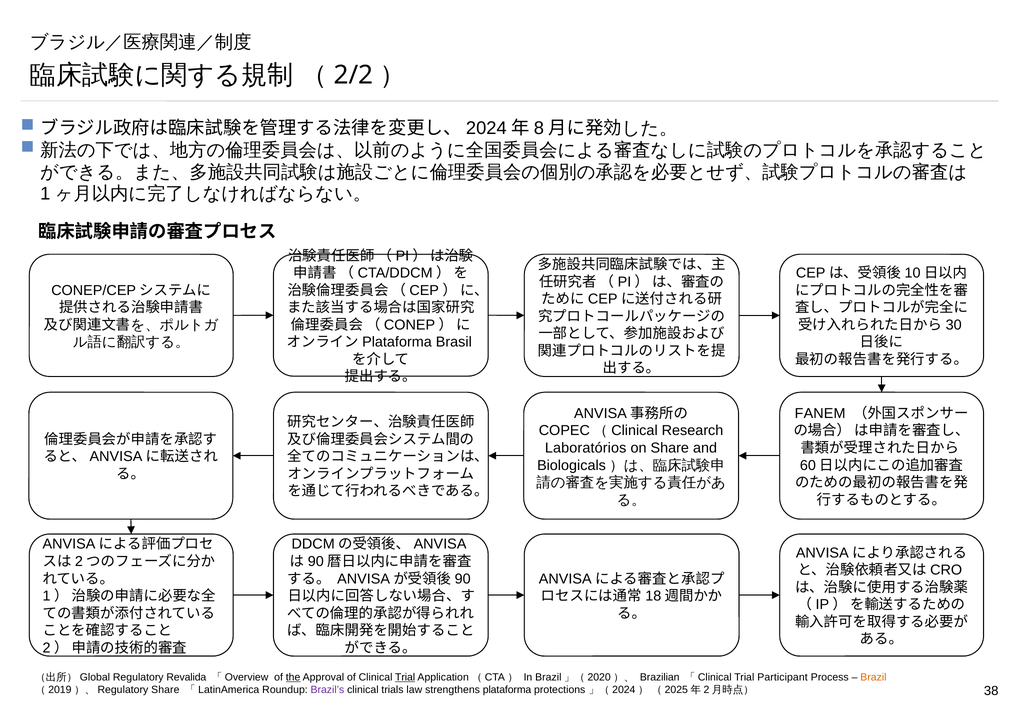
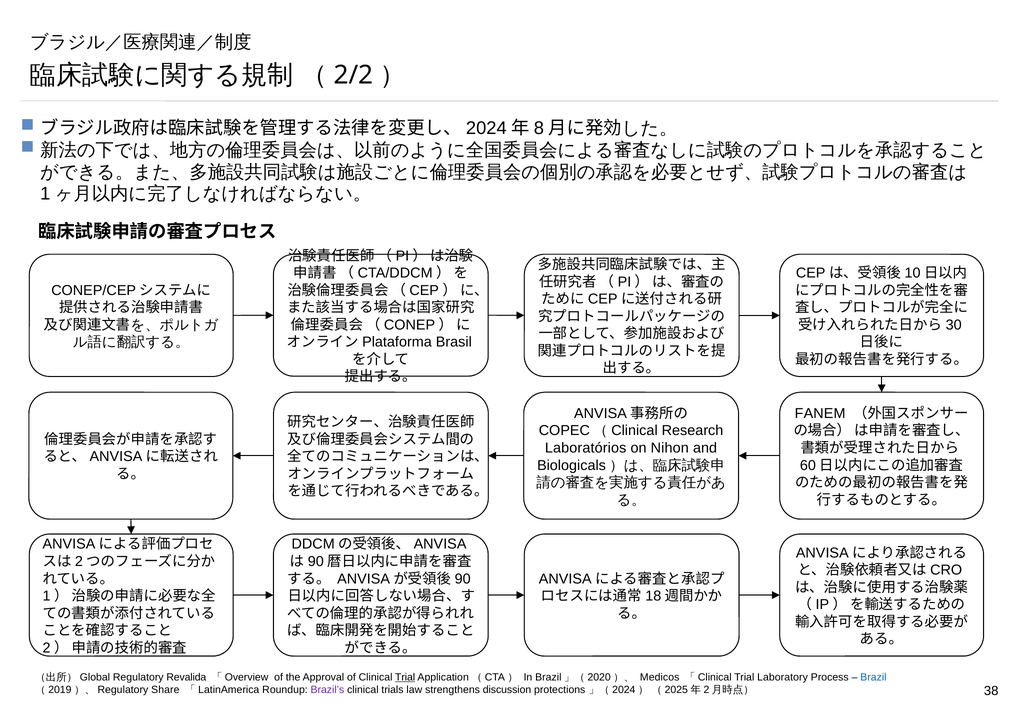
on Share: Share -> Nihon
the underline: present -> none
Brazilian: Brazilian -> Medicos
Participant: Participant -> Laboratory
Brazil colour: orange -> blue
plataforma: plataforma -> discussion
